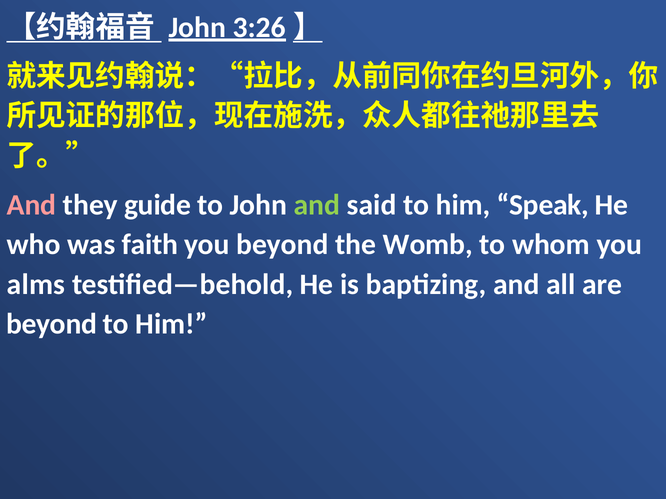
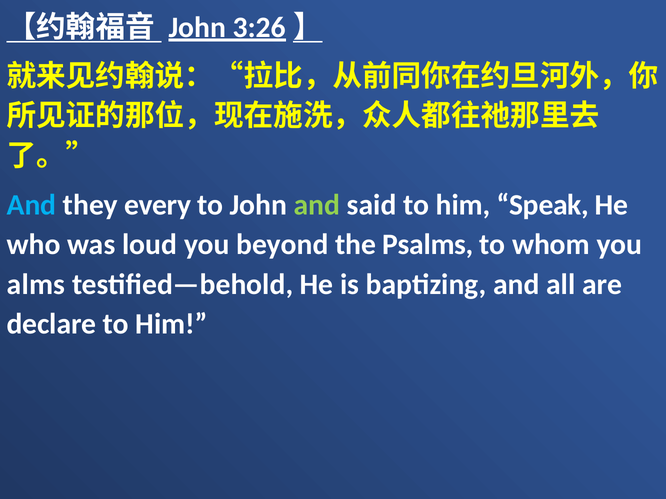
And at (31, 205) colour: pink -> light blue
guide: guide -> every
faith: faith -> loud
Womb: Womb -> Psalms
beyond at (52, 324): beyond -> declare
